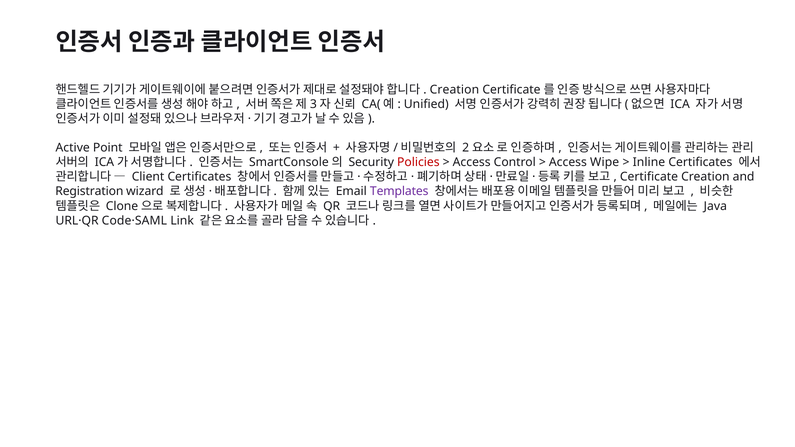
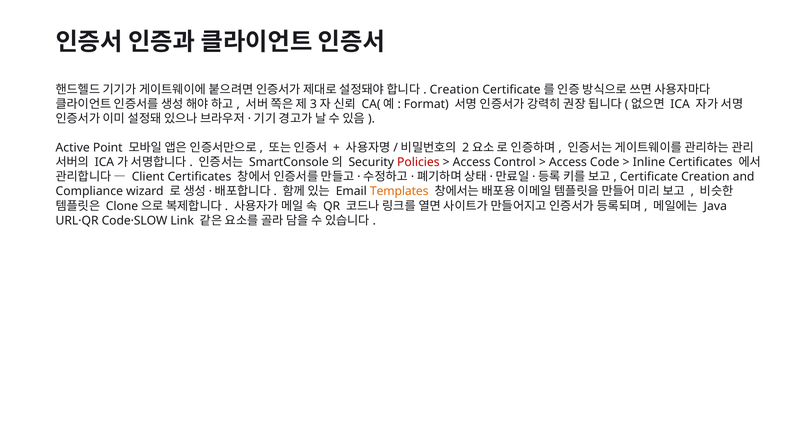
Unified: Unified -> Format
Wipe: Wipe -> Code
Registration: Registration -> Compliance
Templates colour: purple -> orange
Code·SAML: Code·SAML -> Code·SLOW
